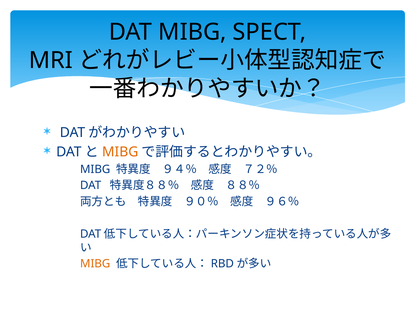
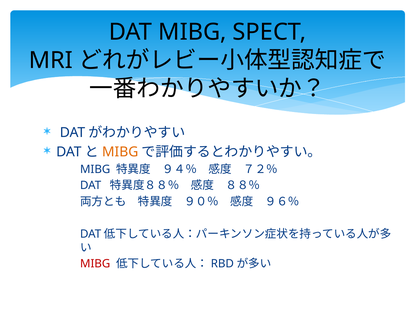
MIBG at (95, 264) colour: orange -> red
